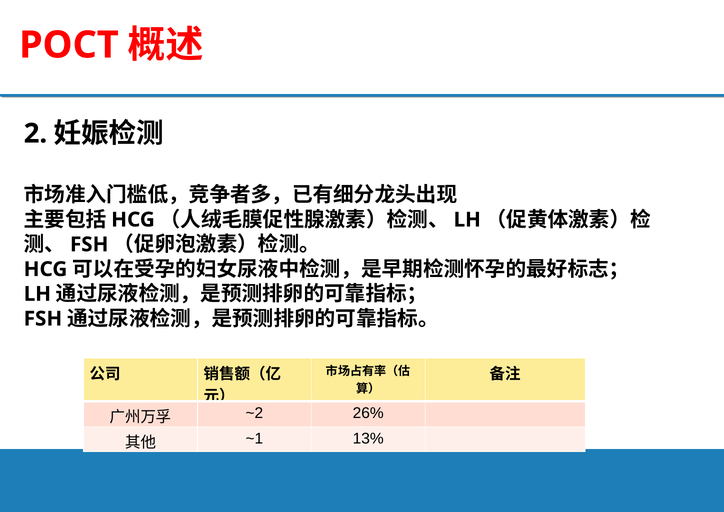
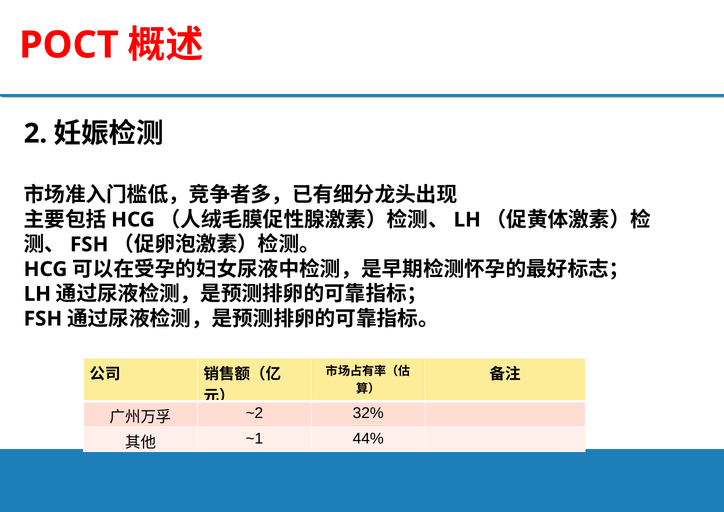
26%: 26% -> 32%
13%: 13% -> 44%
